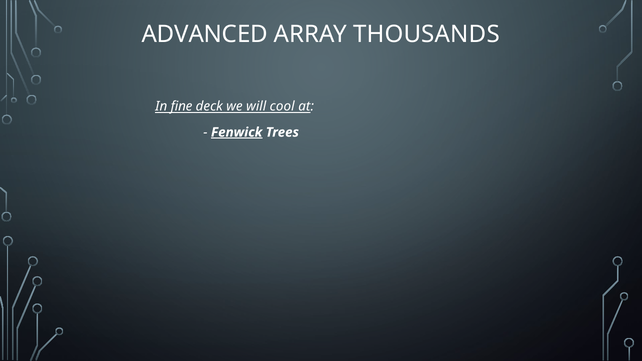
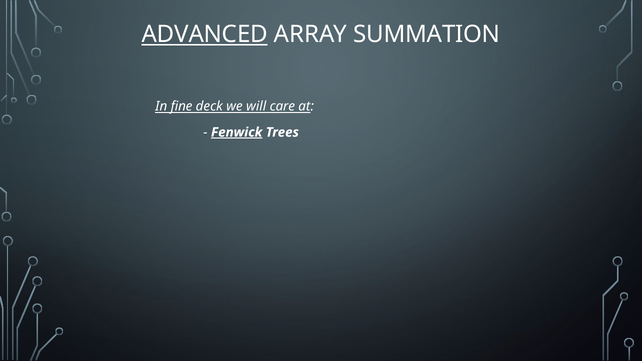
ADVANCED underline: none -> present
THOUSANDS: THOUSANDS -> SUMMATION
cool: cool -> care
